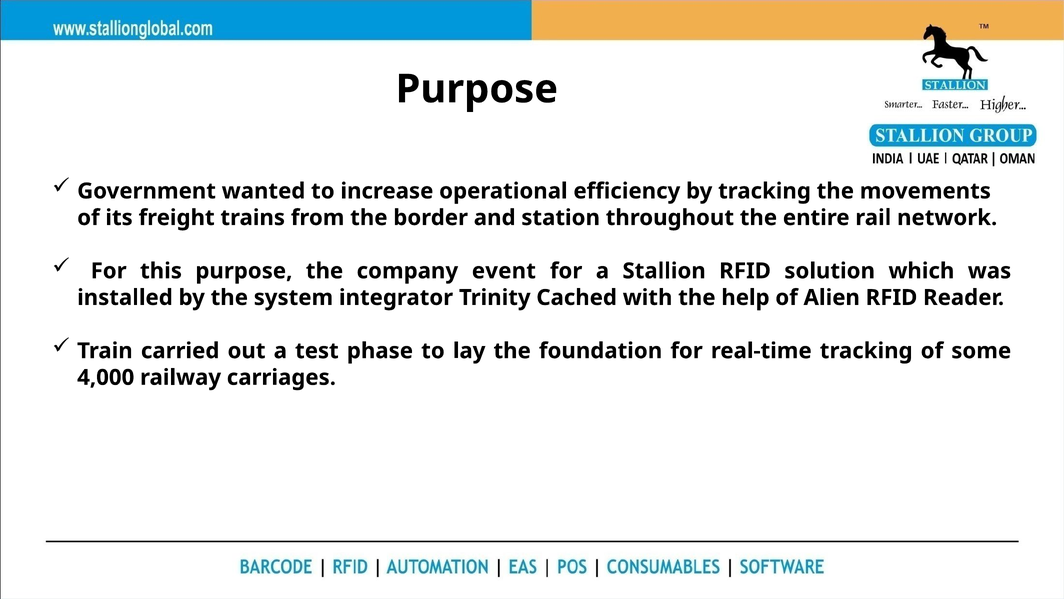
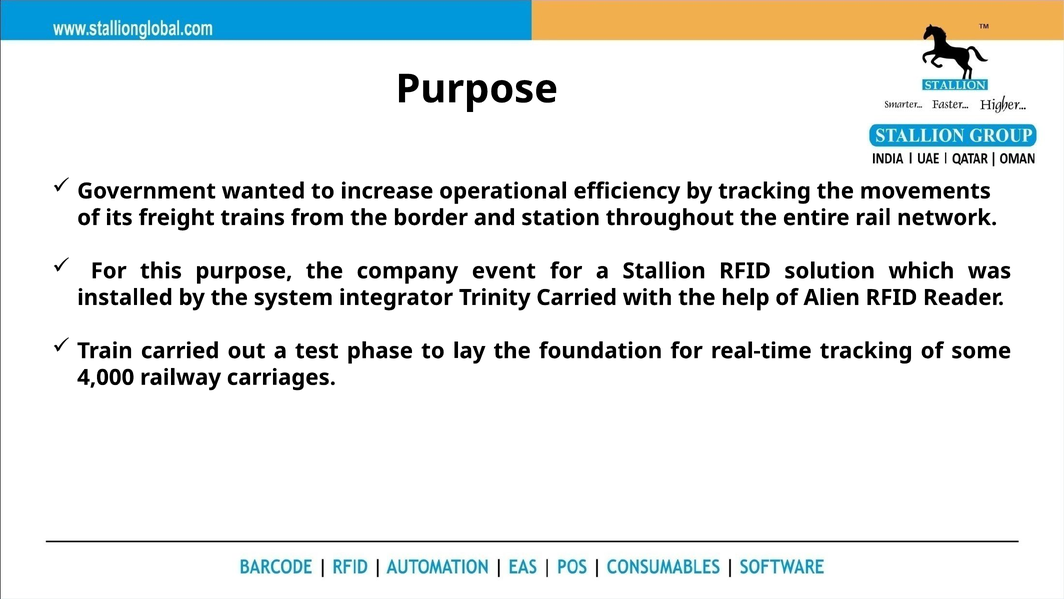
Trinity Cached: Cached -> Carried
